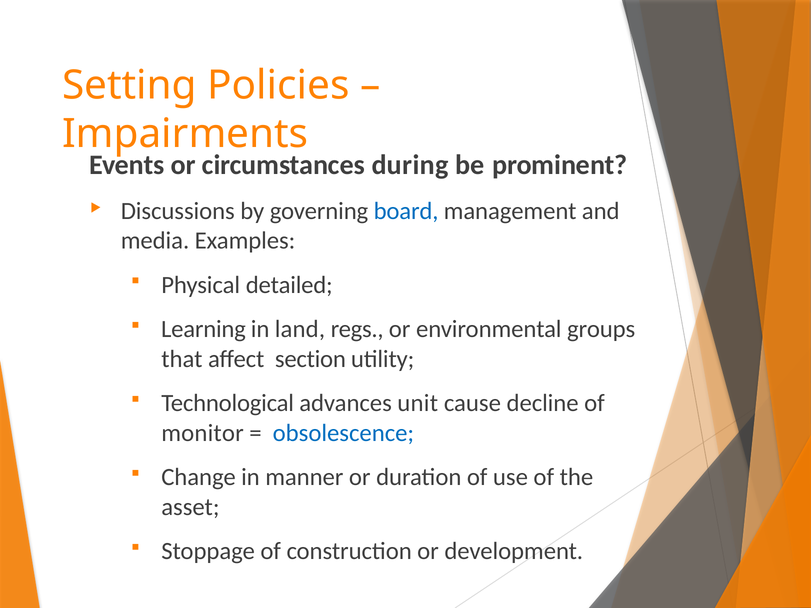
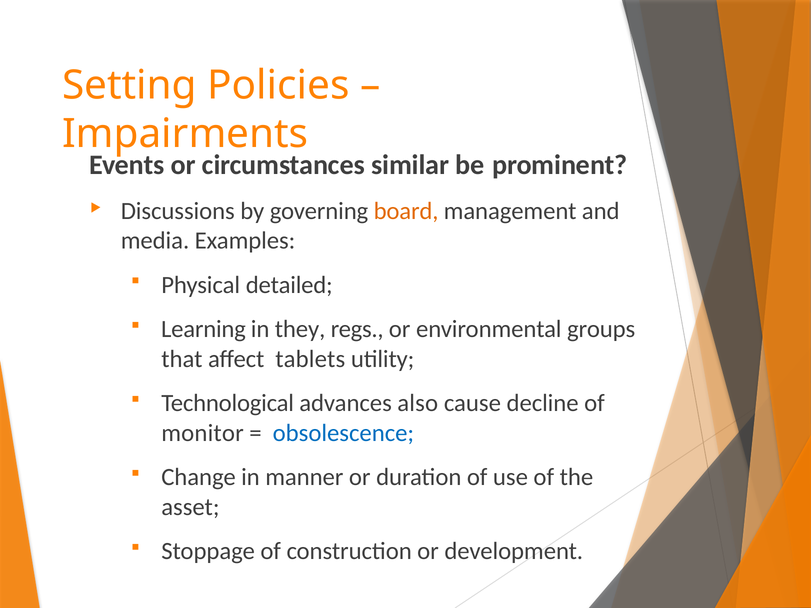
during: during -> similar
board colour: blue -> orange
land: land -> they
section: section -> tablets
unit: unit -> also
